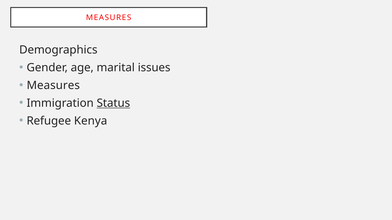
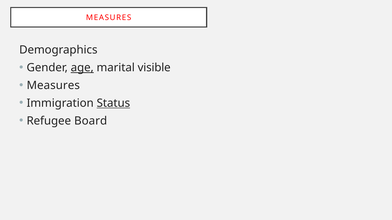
age underline: none -> present
issues: issues -> visible
Kenya: Kenya -> Board
